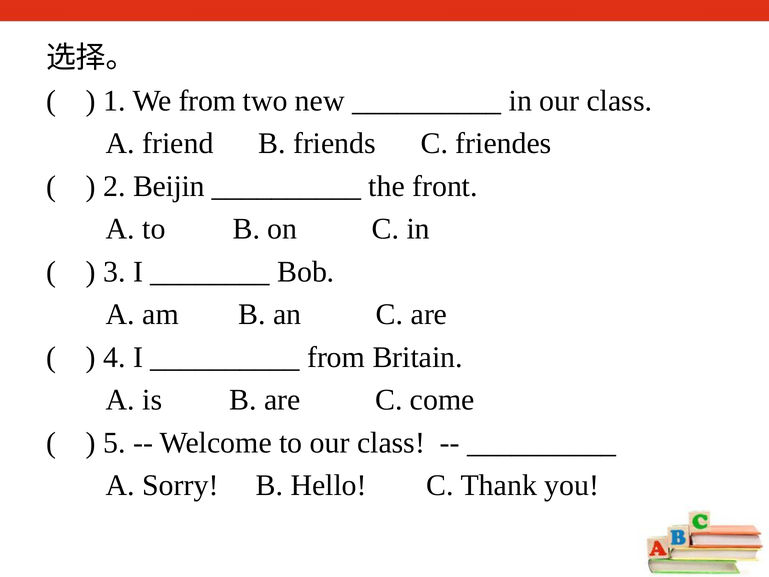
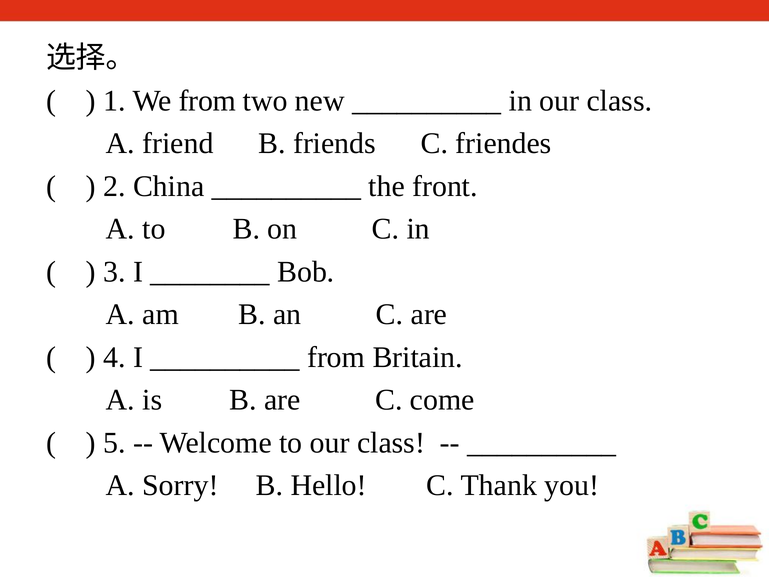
Beijin: Beijin -> China
